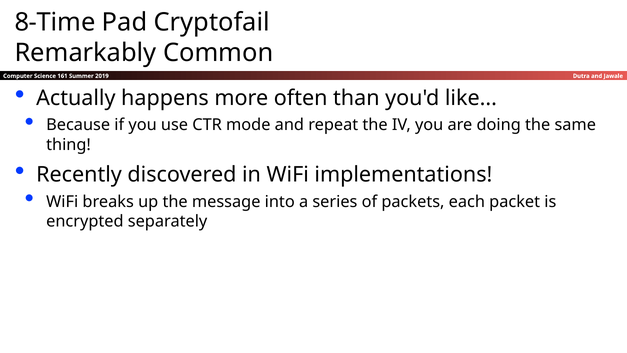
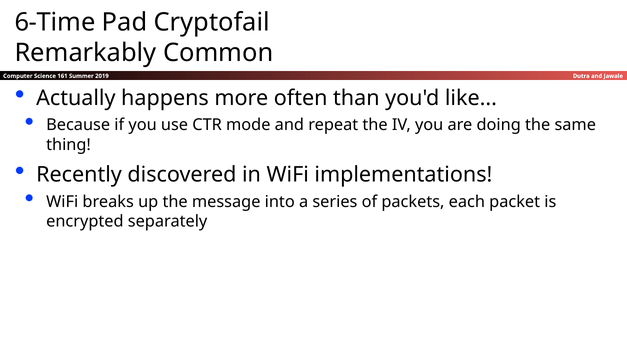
8-Time: 8-Time -> 6-Time
